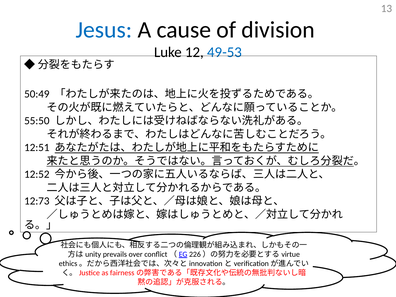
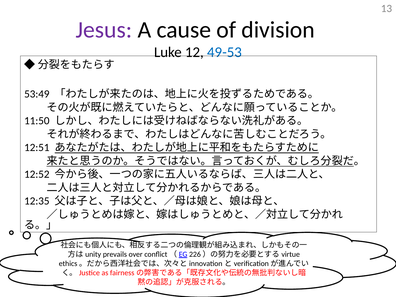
Jesus colour: blue -> purple
50:49: 50:49 -> 53:49
55:50: 55:50 -> 11:50
12:73: 12:73 -> 12:35
